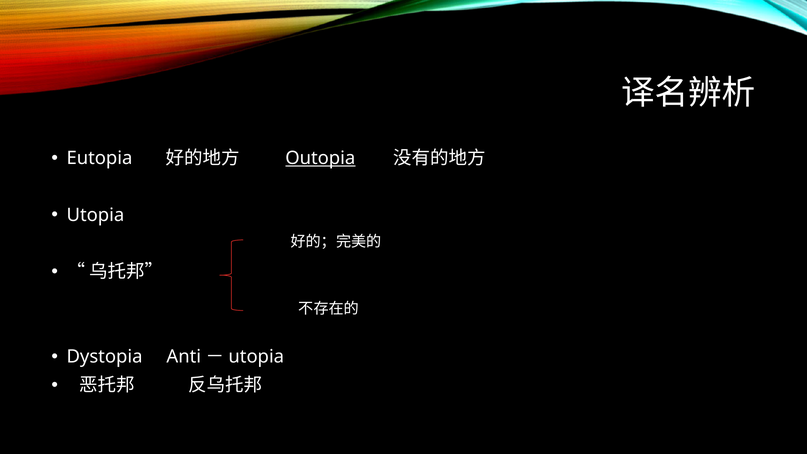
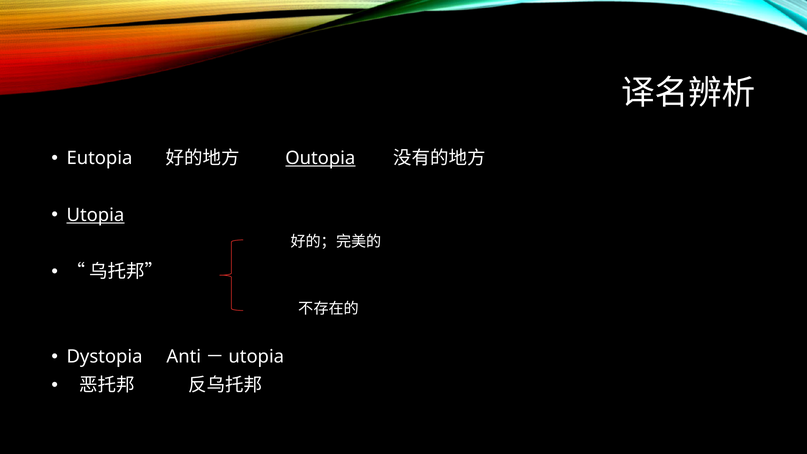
Utopia at (95, 215) underline: none -> present
